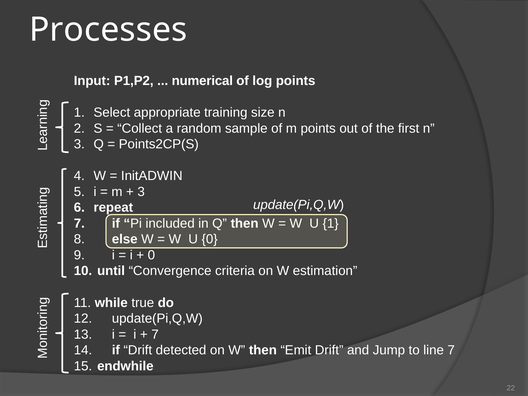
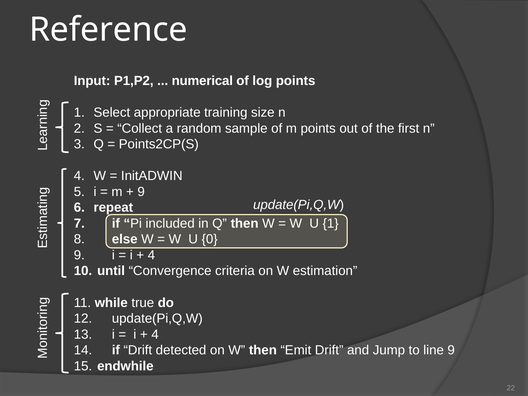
Processes: Processes -> Reference
3 at (141, 192): 3 -> 9
0 at (151, 255): 0 -> 4
7 at (155, 334): 7 -> 4
line 7: 7 -> 9
